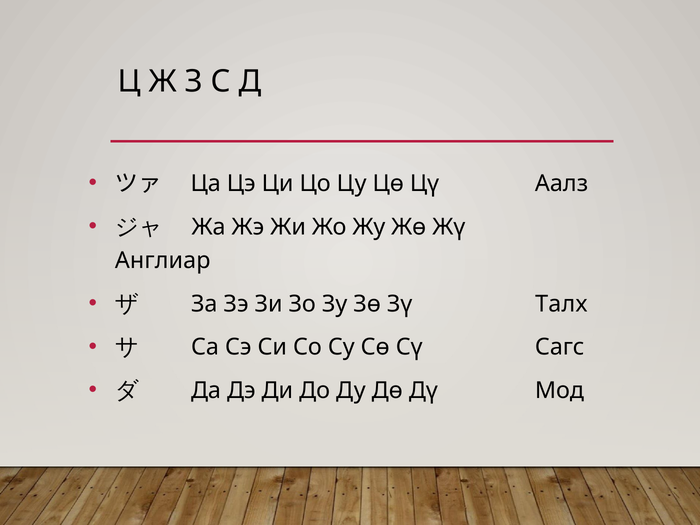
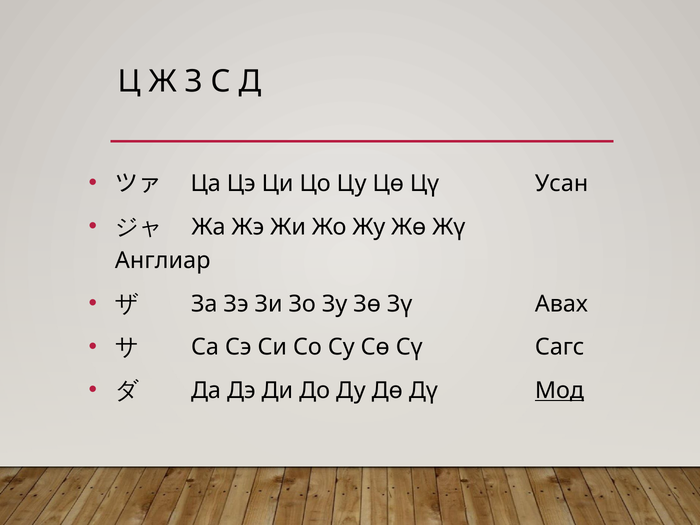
Аалз: Аалз -> Усан
Талх: Талх -> Авах
Мод underline: none -> present
